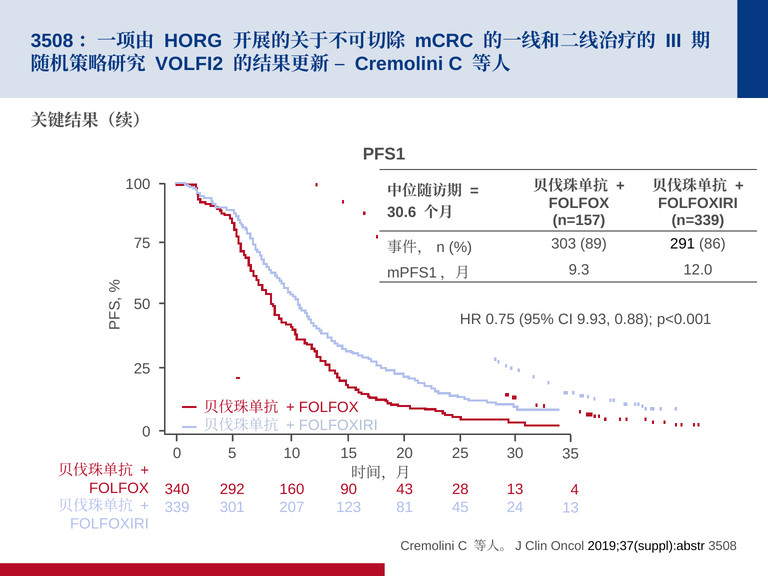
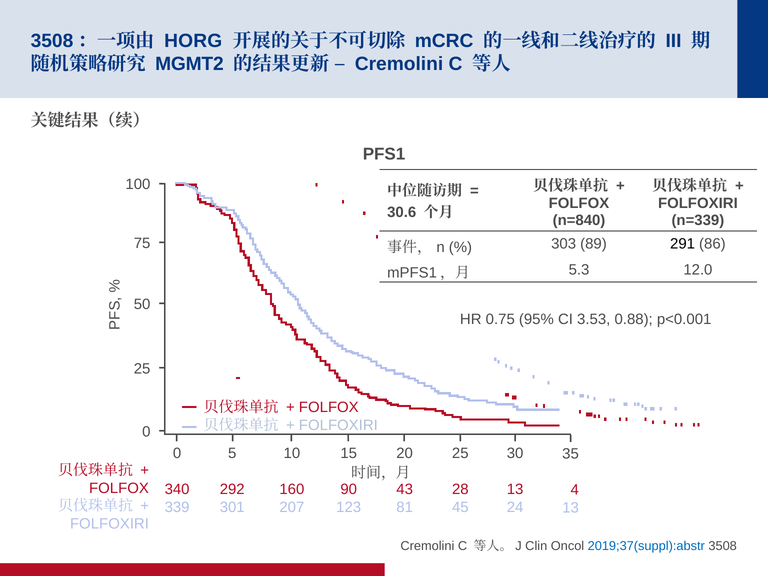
VOLFI2: VOLFI2 -> MGMT2
n=157: n=157 -> n=840
9.3: 9.3 -> 5.3
9.93: 9.93 -> 3.53
2019;37(suppl):abstr colour: black -> blue
